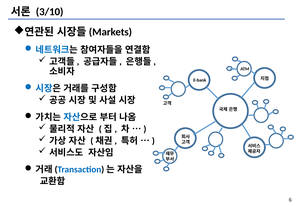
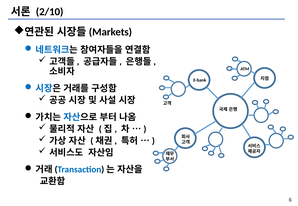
3/10: 3/10 -> 2/10
